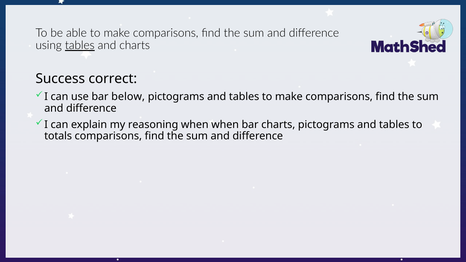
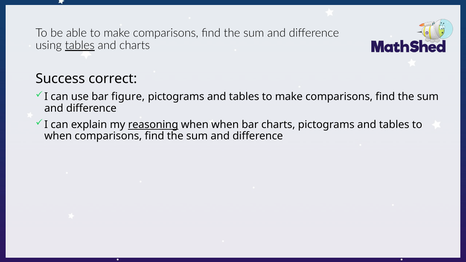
below: below -> figure
reasoning underline: none -> present
totals at (58, 136): totals -> when
